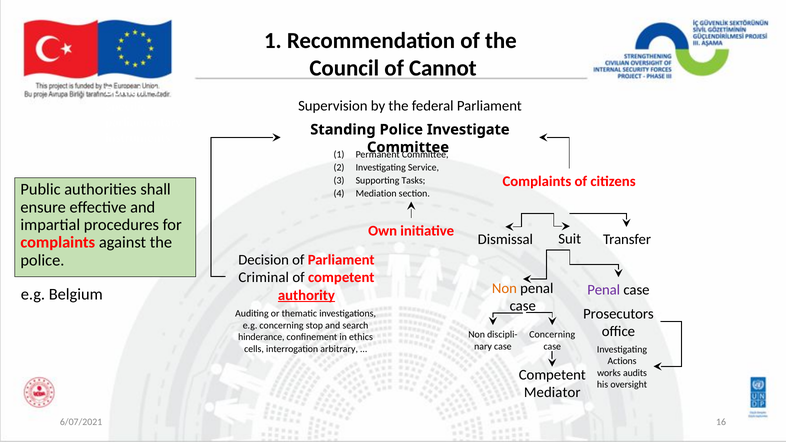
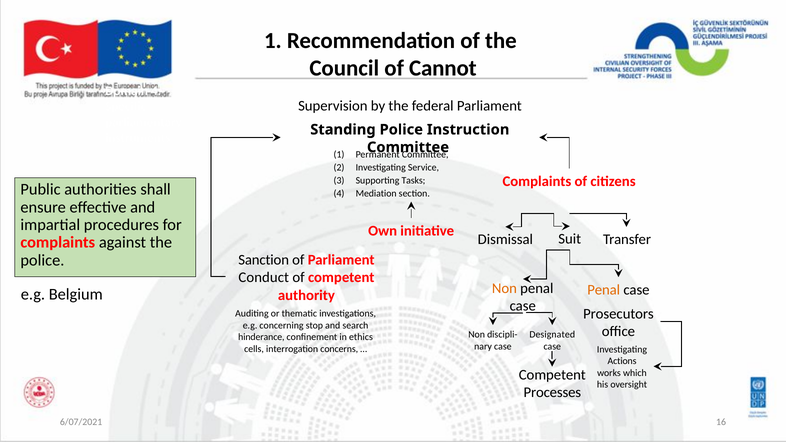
Investigate: Investigate -> Instruction
Decision: Decision -> Sanction
Criminal: Criminal -> Conduct
Penal at (604, 290) colour: purple -> orange
authority underline: present -> none
Concerning at (552, 335): Concerning -> Designated
arbitrary: arbitrary -> concerns
audits: audits -> which
Mediator: Mediator -> Processes
